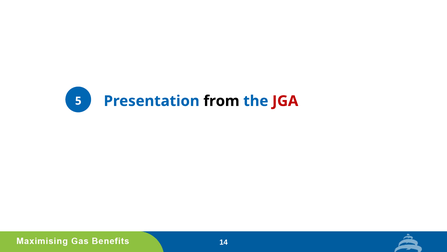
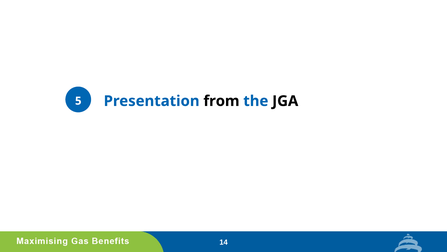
JGA colour: red -> black
